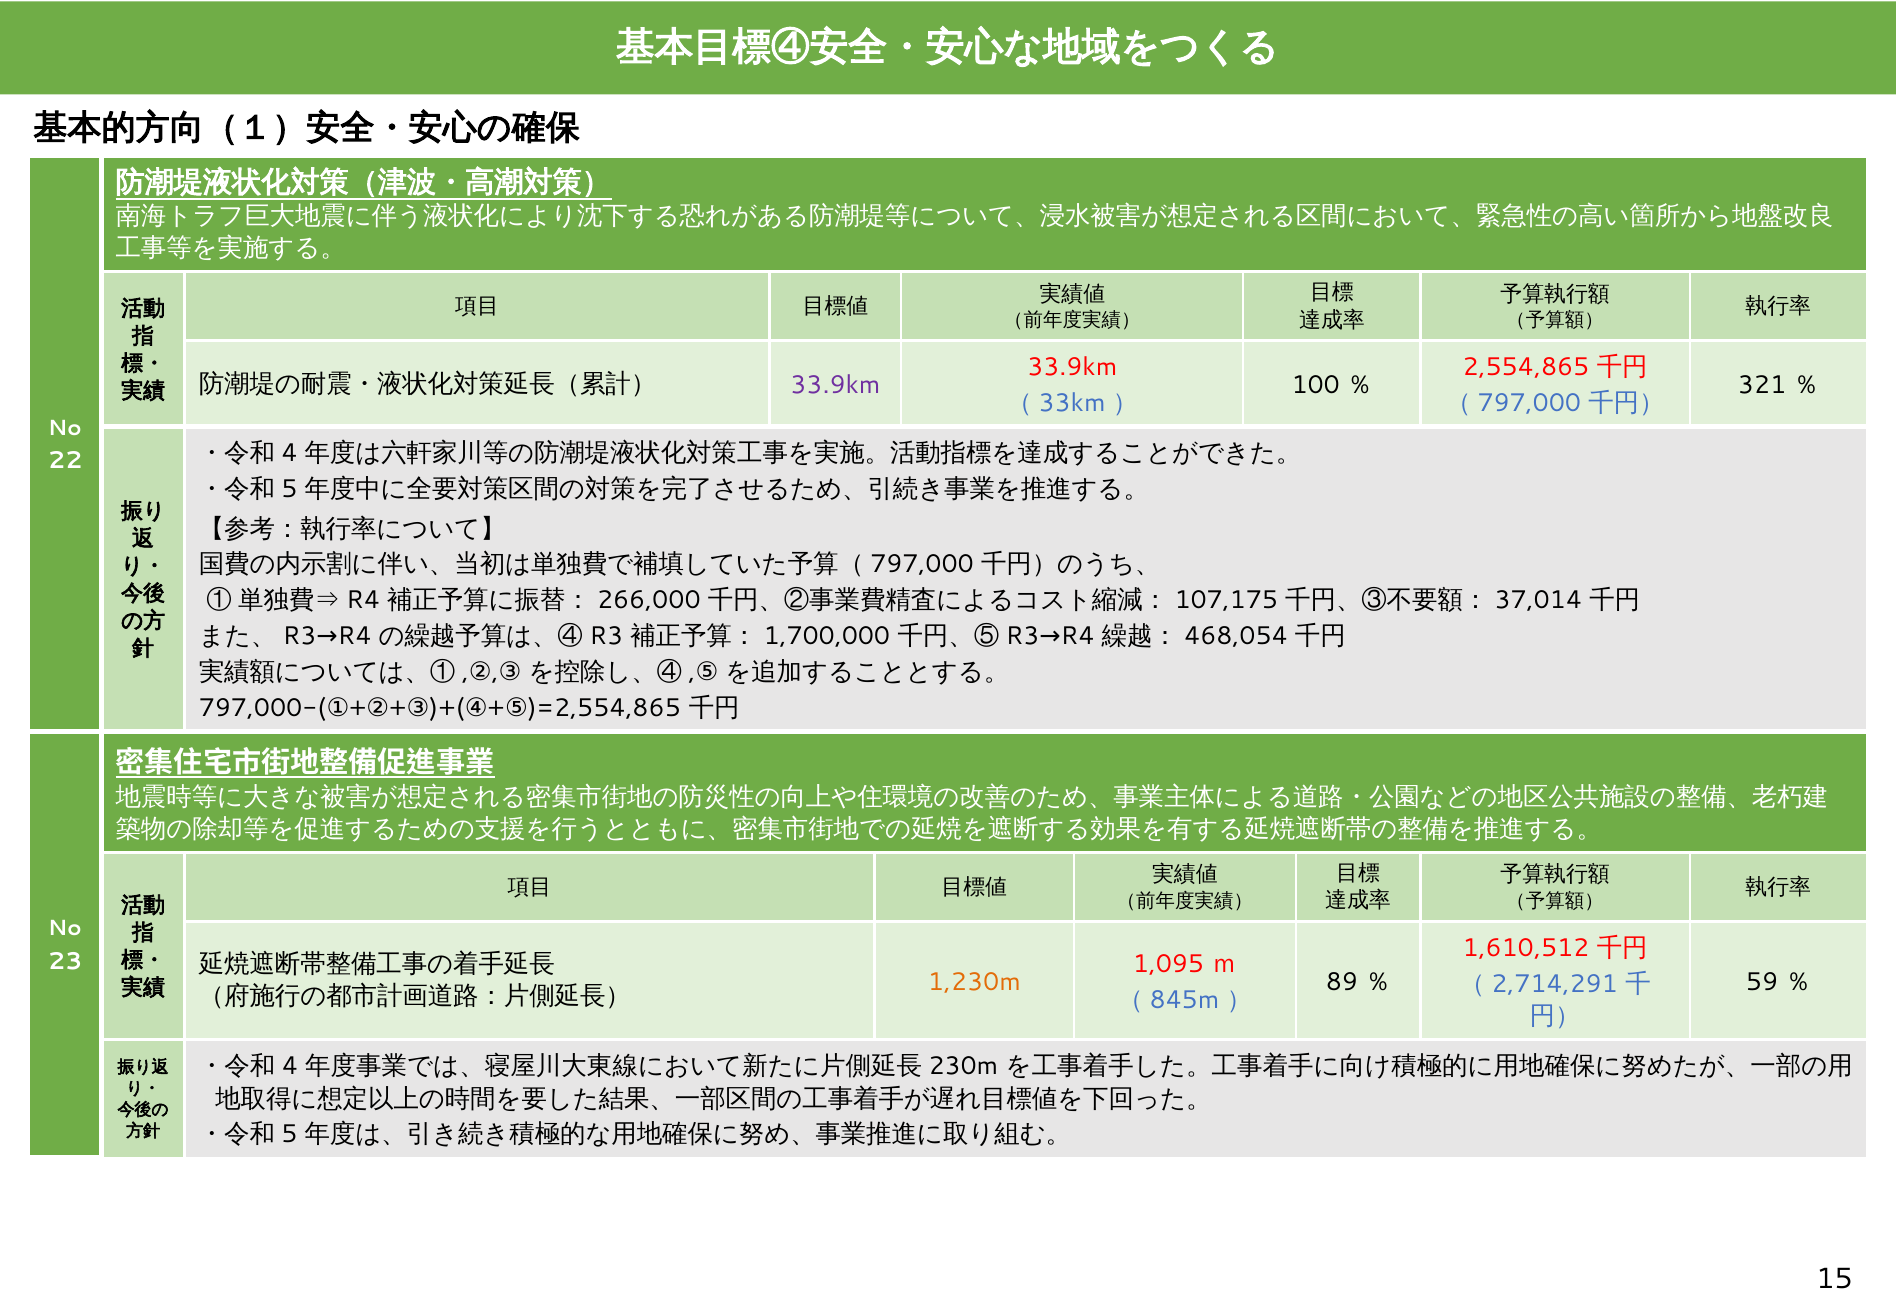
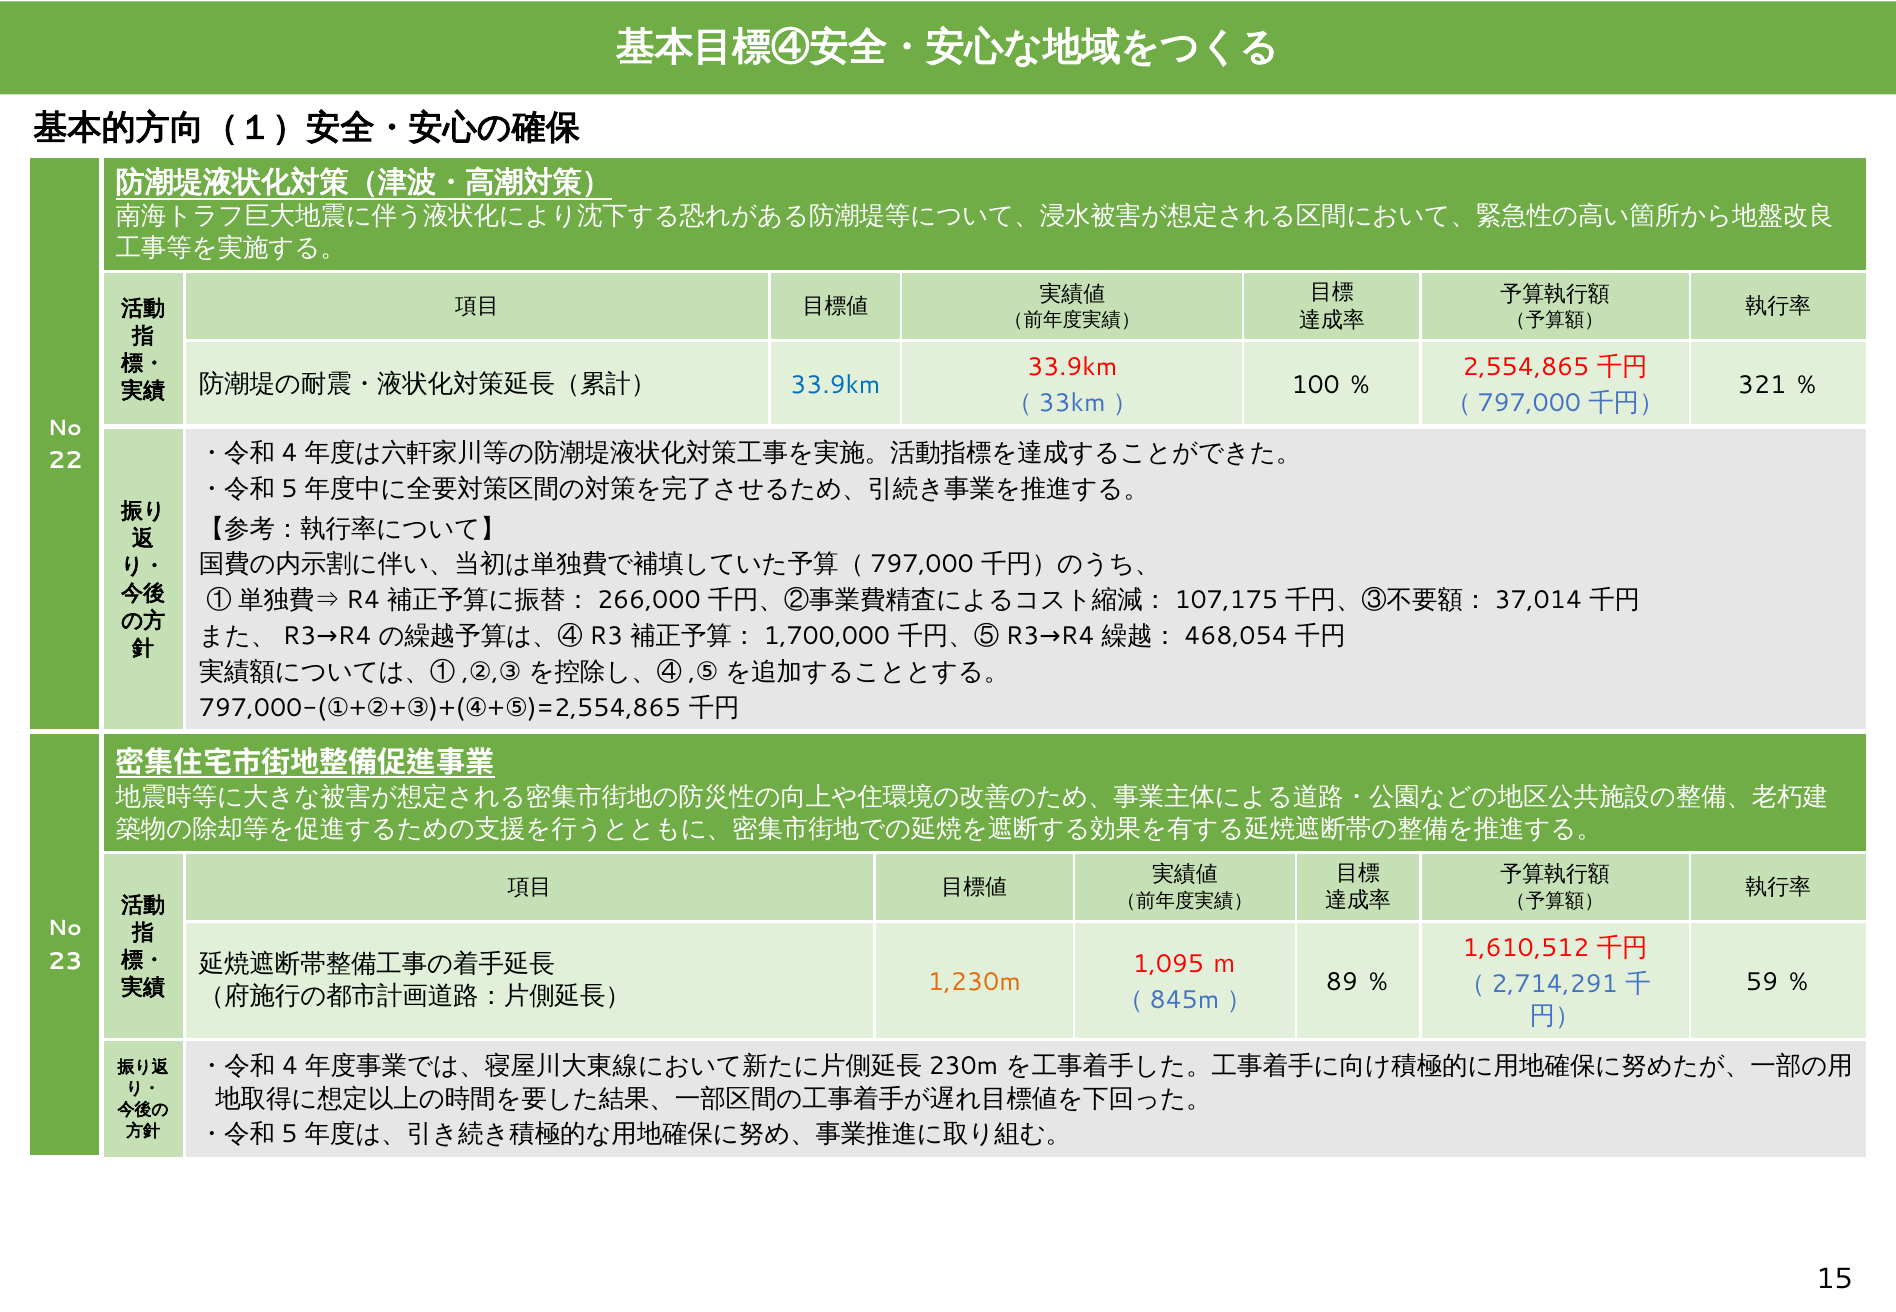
33.9km at (835, 385) colour: purple -> blue
